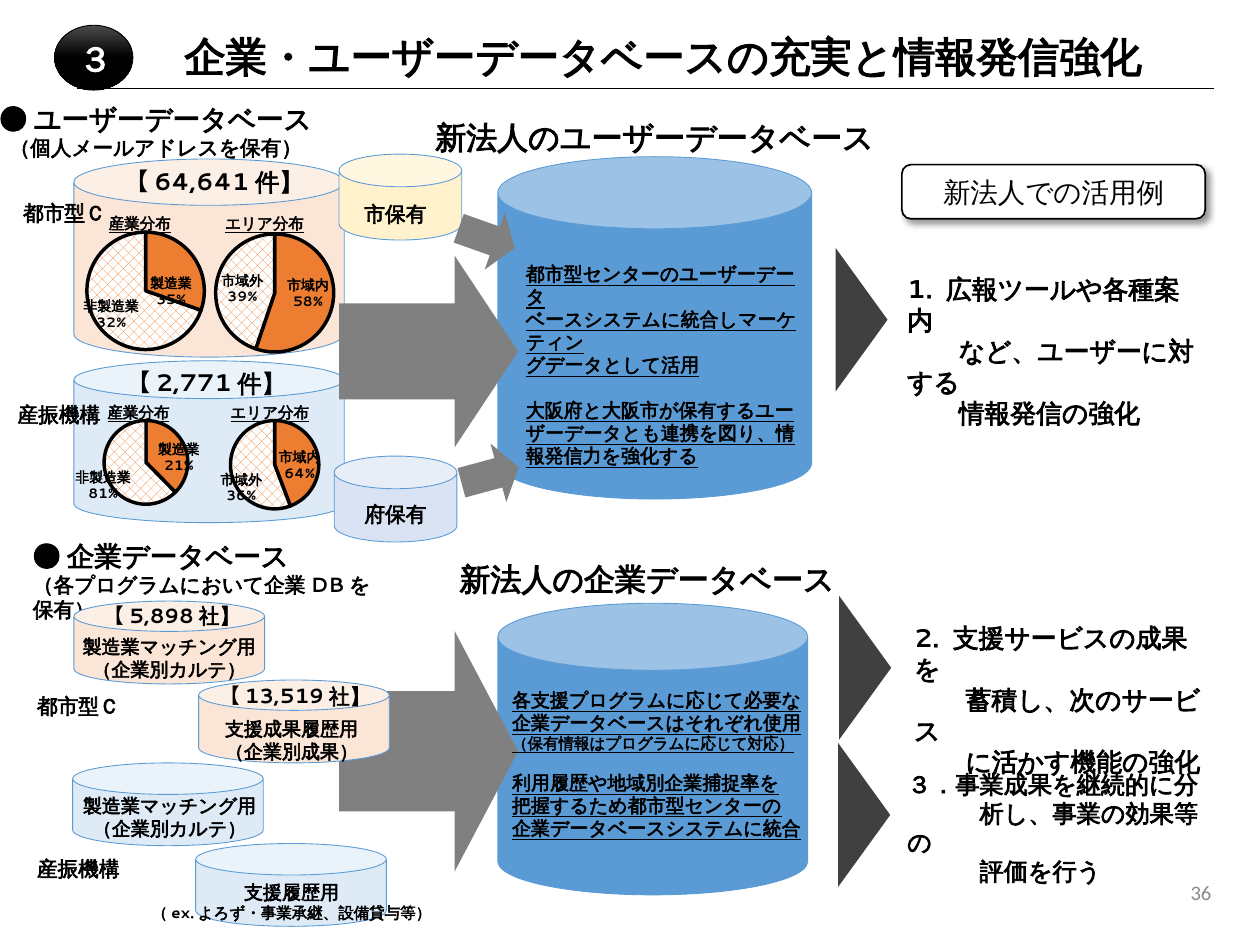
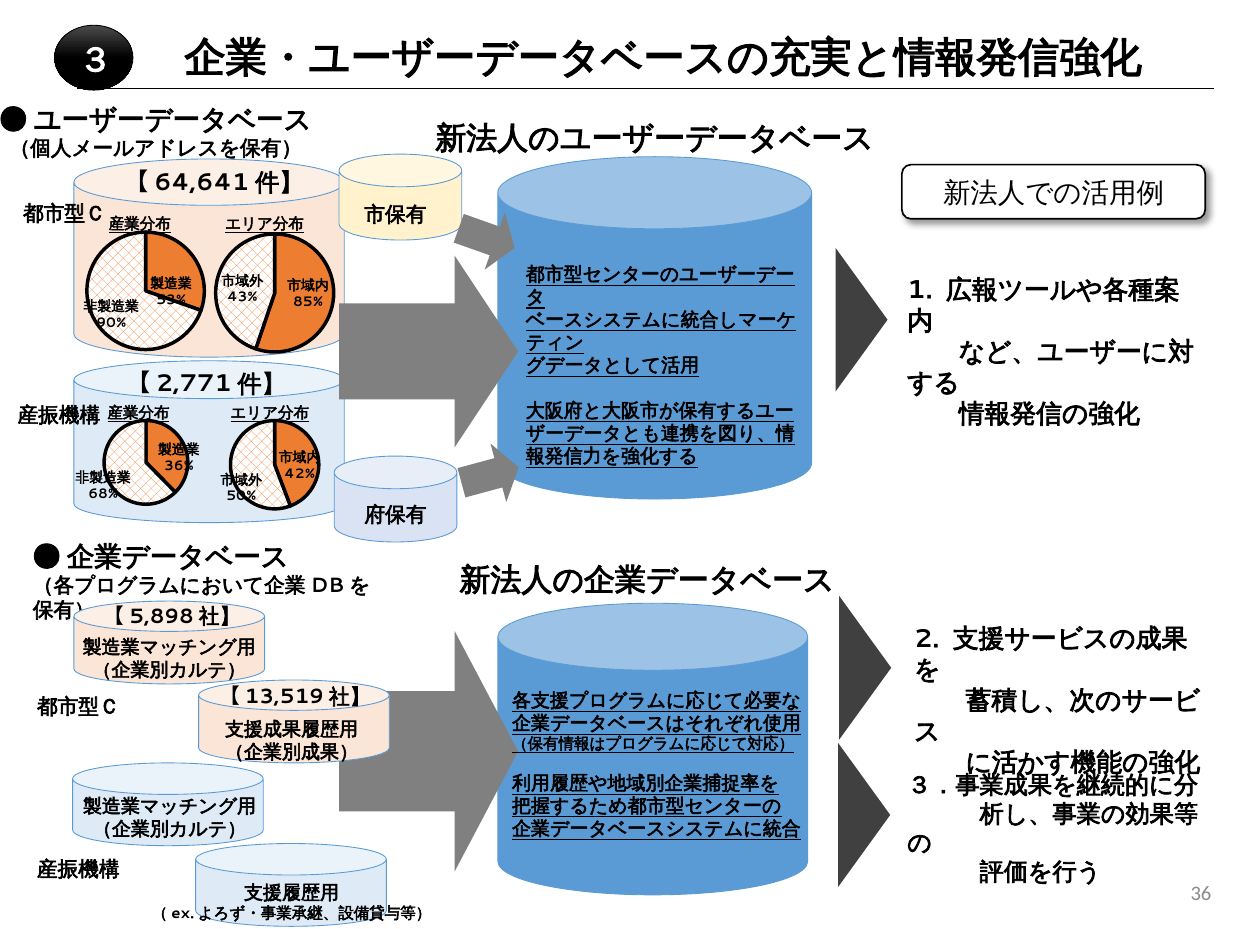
39%: 39% -> 43%
35%: 35% -> 53%
58%: 58% -> 85%
32%: 32% -> 90%
21%: 21% -> 36%
64%: 64% -> 42%
81%: 81% -> 68%
36%: 36% -> 50%
